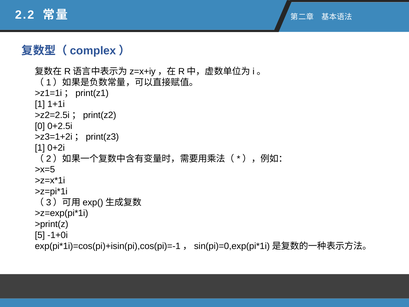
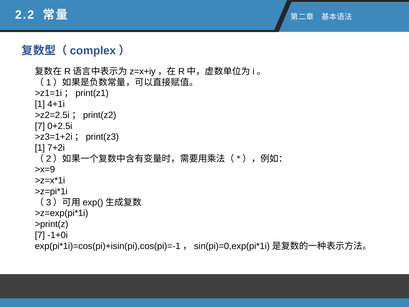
1+1i: 1+1i -> 4+1i
0 at (40, 126): 0 -> 7
0+2i: 0+2i -> 7+2i
>x=5: >x=5 -> >x=9
5 at (40, 235): 5 -> 7
